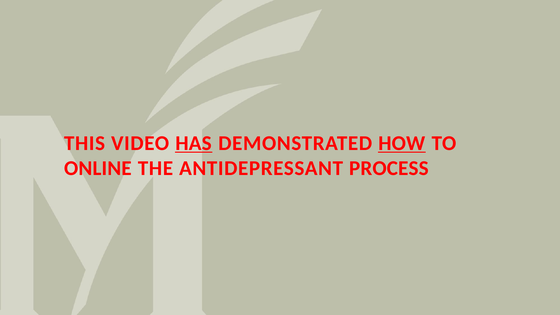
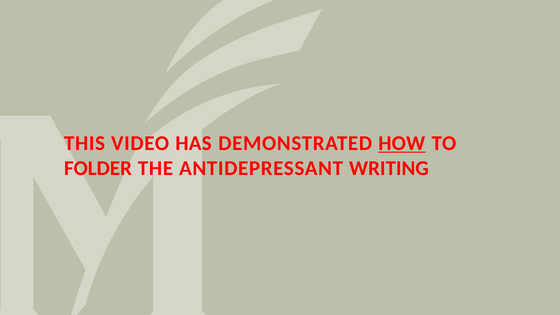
HAS underline: present -> none
ONLINE: ONLINE -> FOLDER
PROCESS: PROCESS -> WRITING
